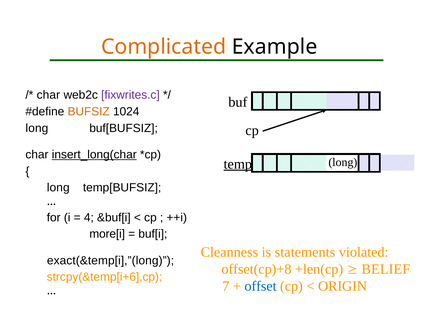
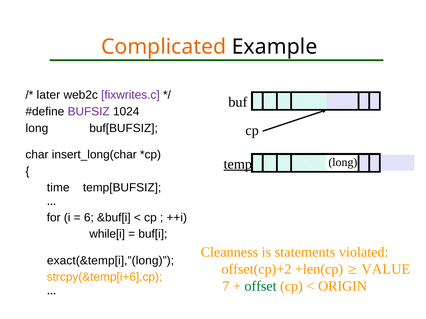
char at (48, 95): char -> later
BUFSIZ colour: orange -> purple
insert_long(char underline: present -> none
long at (58, 188): long -> time
4: 4 -> 6
more[i: more[i -> while[i
offset(cp)+8: offset(cp)+8 -> offset(cp)+2
BELIEF: BELIEF -> VALUE
offset colour: blue -> green
